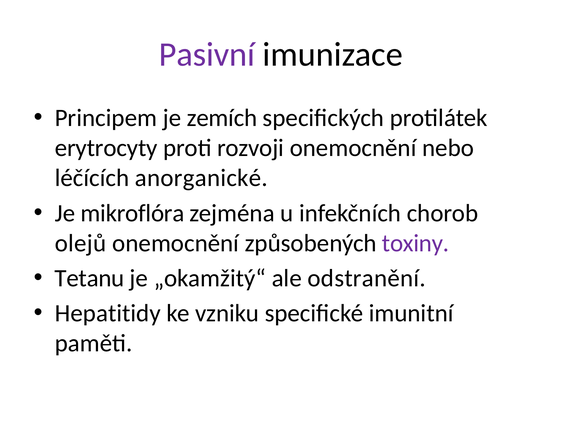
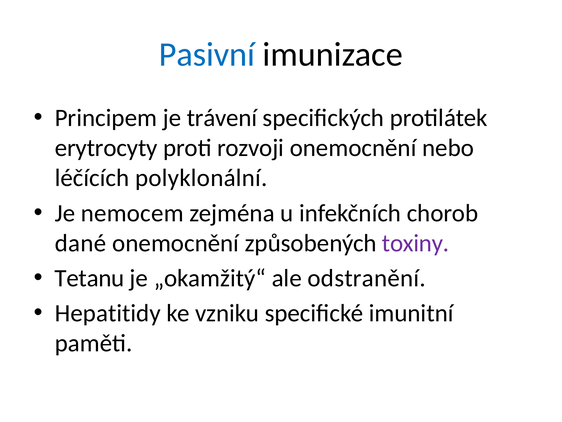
Pasivní colour: purple -> blue
zemích: zemích -> trávení
anorganické: anorganické -> polyklonální
mikroflóra: mikroflóra -> nemocem
olejů: olejů -> dané
